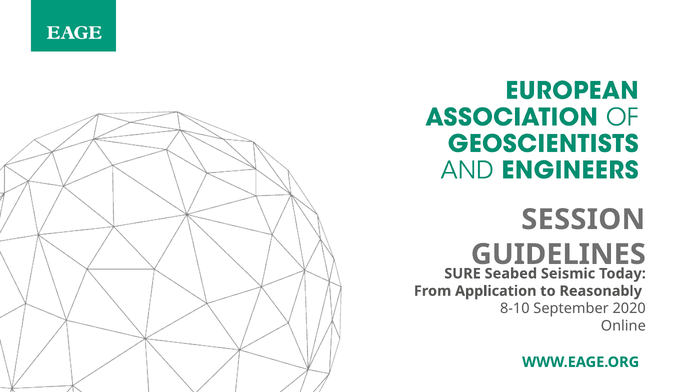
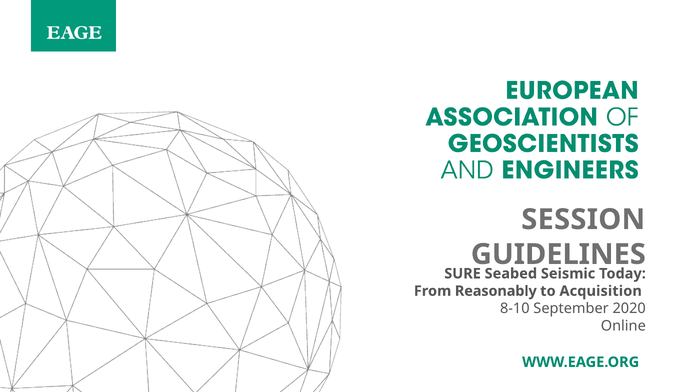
Application: Application -> Reasonably
Reasonably: Reasonably -> Acquisition
